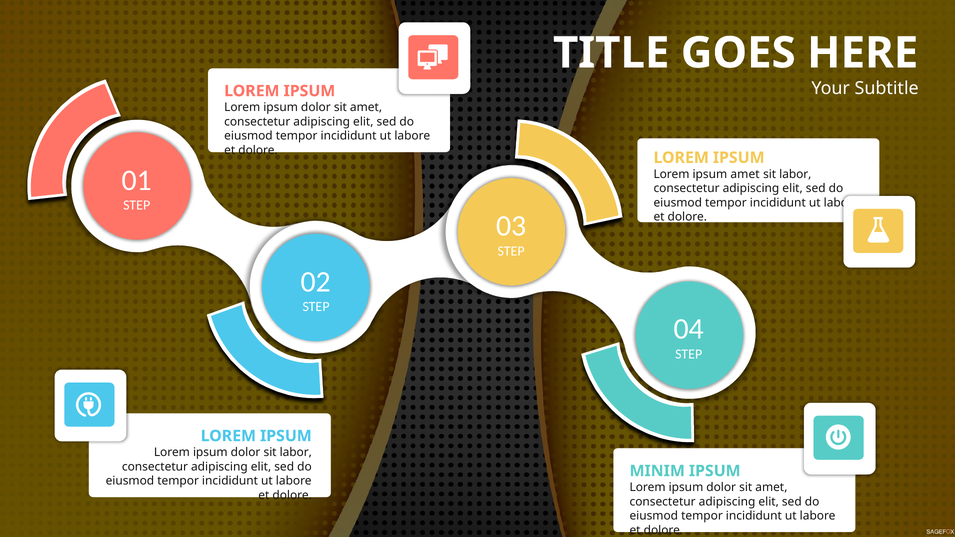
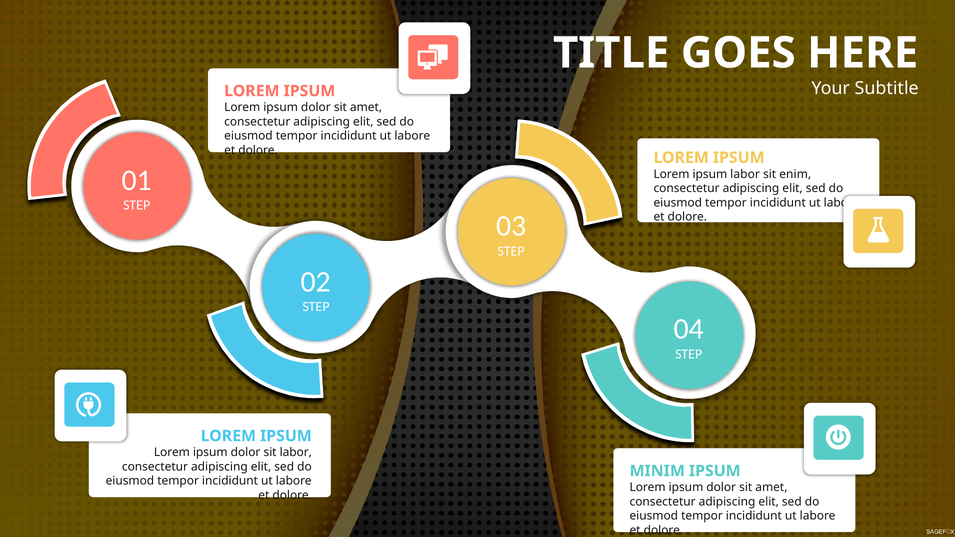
ipsum amet: amet -> labor
labor at (795, 174): labor -> enim
